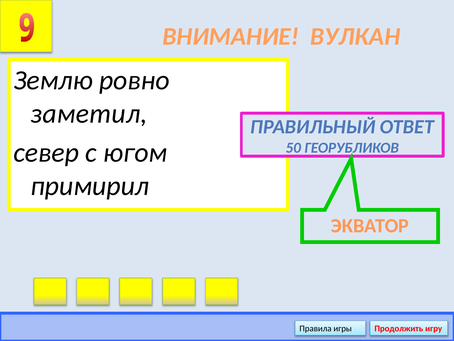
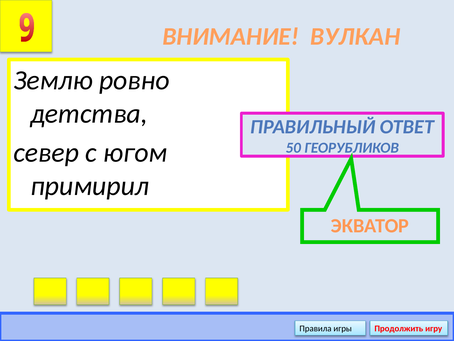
заметил: заметил -> детства
